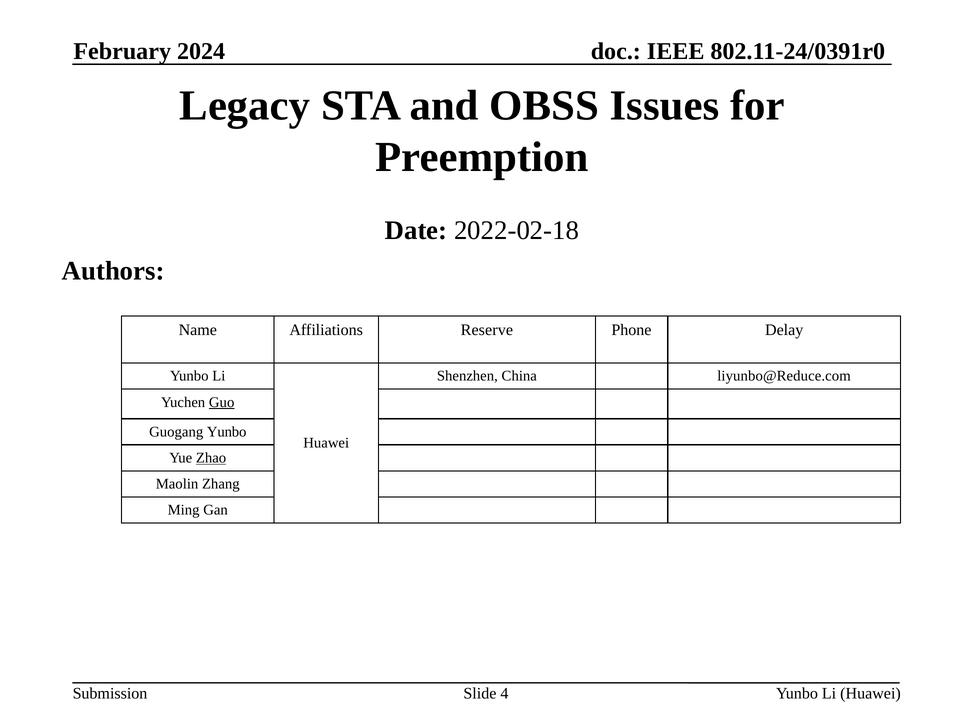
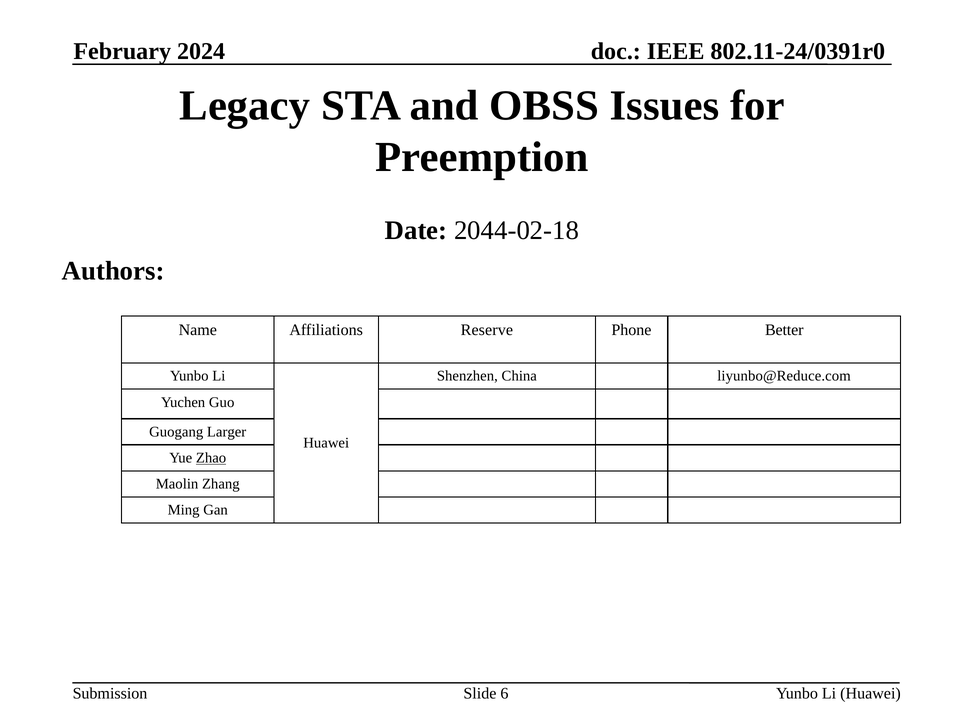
2022-02-18: 2022-02-18 -> 2044-02-18
Delay: Delay -> Better
Guo underline: present -> none
Guogang Yunbo: Yunbo -> Larger
4: 4 -> 6
